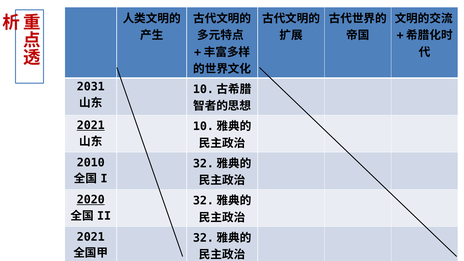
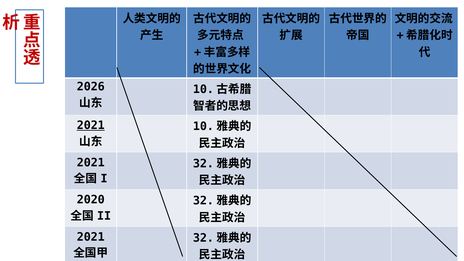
2031: 2031 -> 2026
2010 at (91, 163): 2010 -> 2021
2020 underline: present -> none
